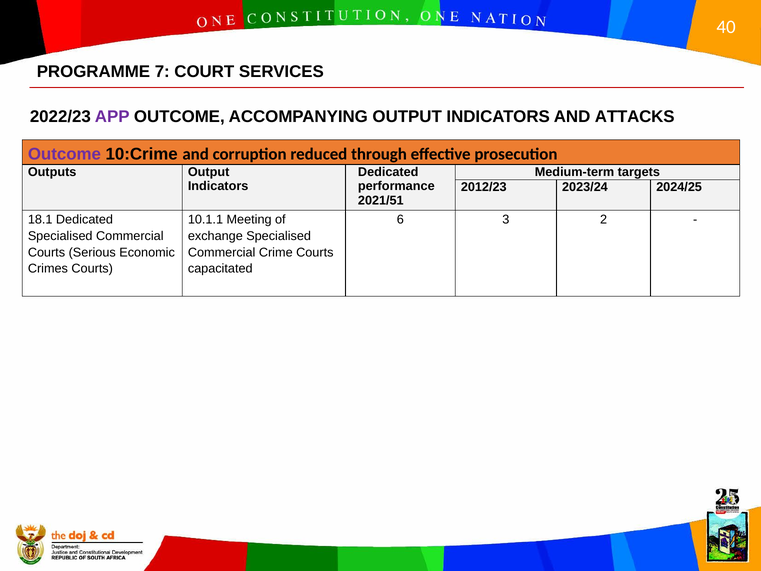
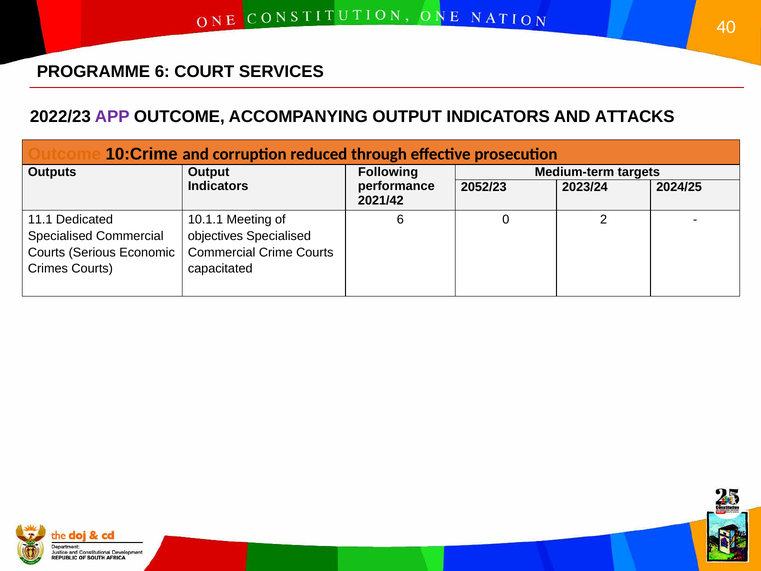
PROGRAMME 7: 7 -> 6
Outcome at (64, 154) colour: purple -> orange
Dedicated at (388, 172): Dedicated -> Following
2012/23: 2012/23 -> 2052/23
2021/51: 2021/51 -> 2021/42
18.1: 18.1 -> 11.1
3: 3 -> 0
exchange: exchange -> objectives
